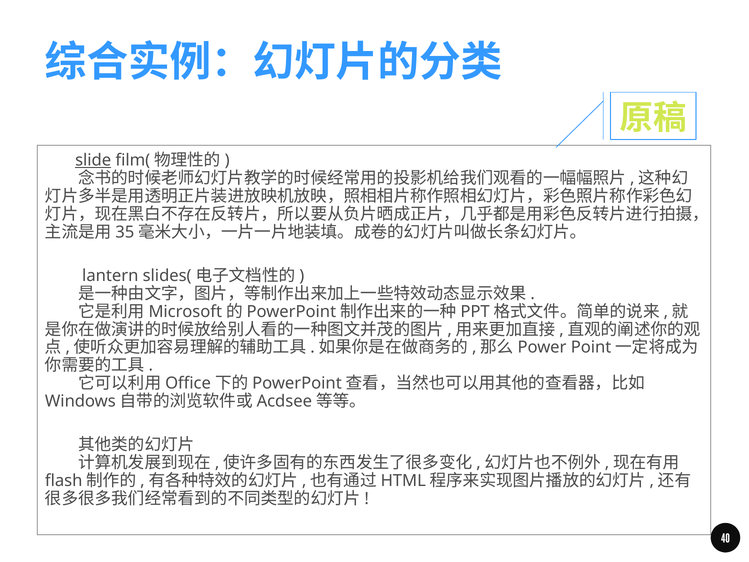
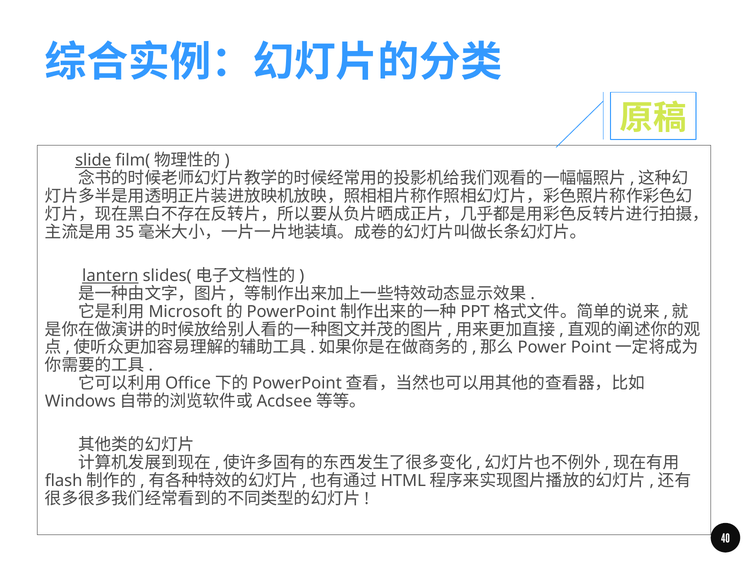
lantern underline: none -> present
